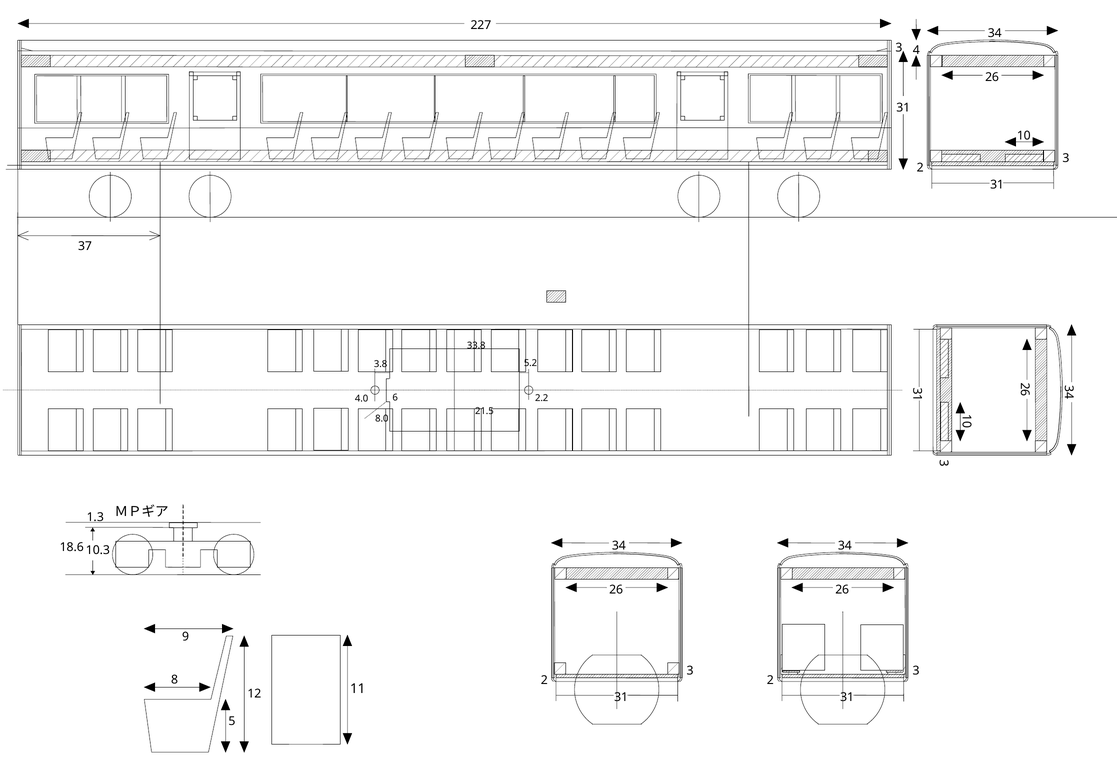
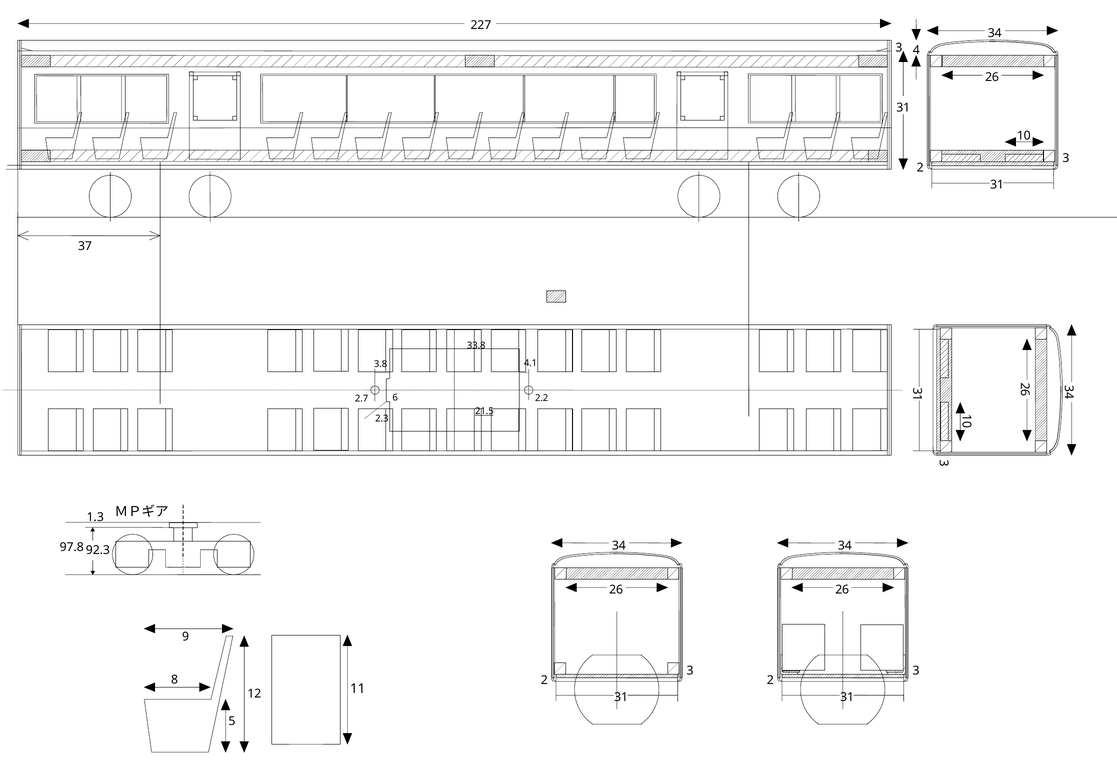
5.2: 5.2 -> 4.1
4.0: 4.0 -> 2.7
21.5 underline: none -> present
8.0: 8.0 -> 2.3
18.6: 18.6 -> 97.8
10.3: 10.3 -> 92.3
